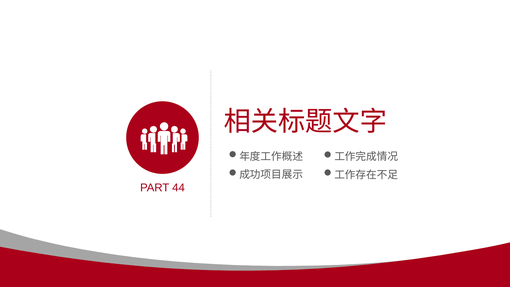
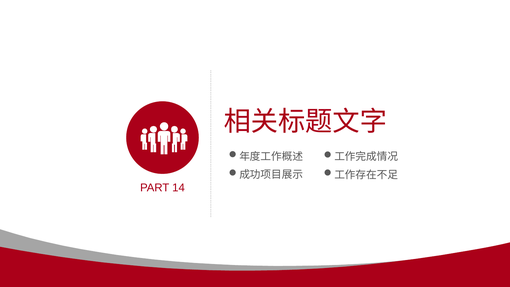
44: 44 -> 14
